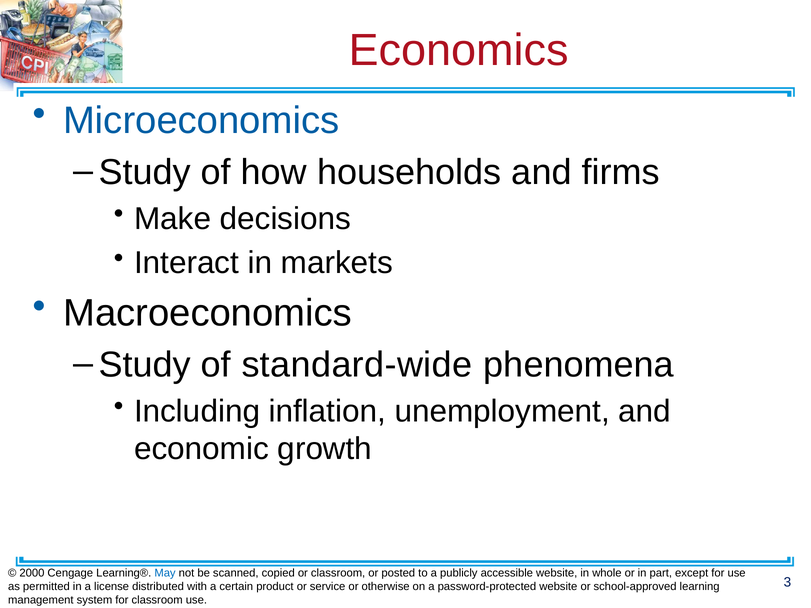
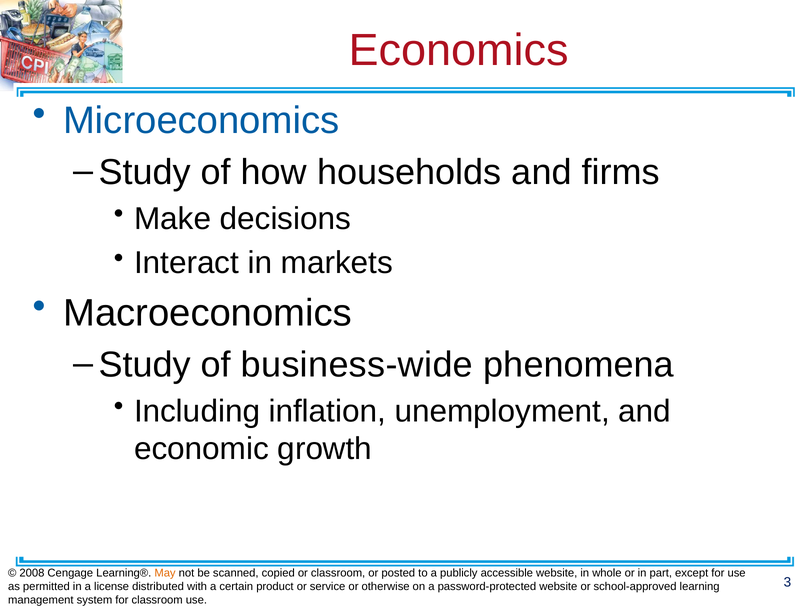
standard-wide: standard-wide -> business-wide
2000: 2000 -> 2008
May colour: blue -> orange
